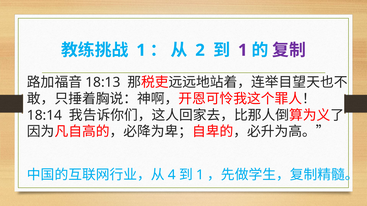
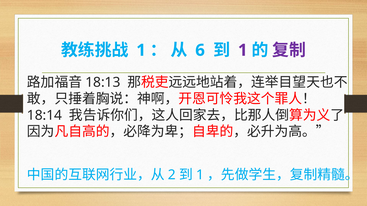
2: 2 -> 6
4: 4 -> 2
